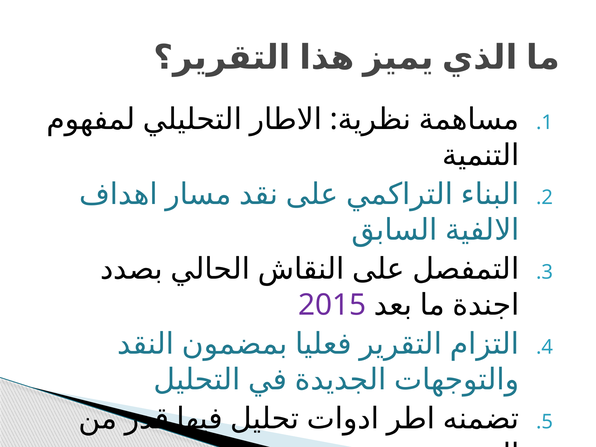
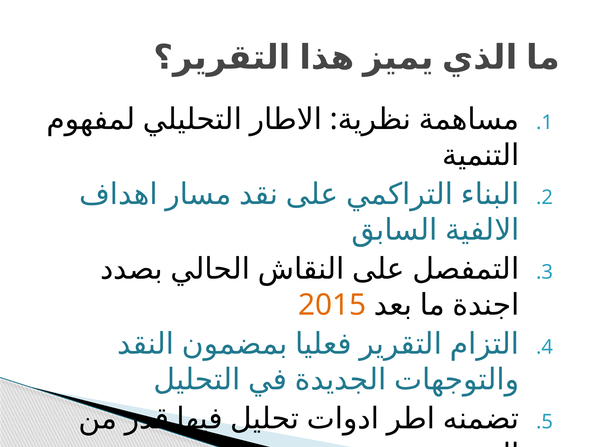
2015 colour: purple -> orange
